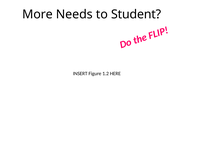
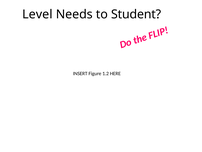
More: More -> Level
